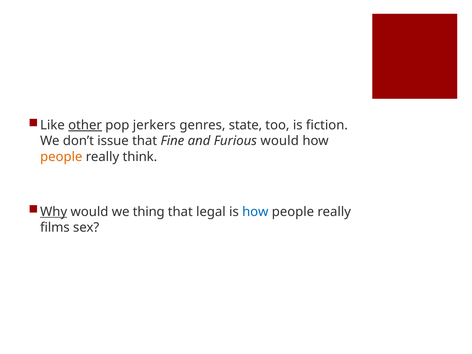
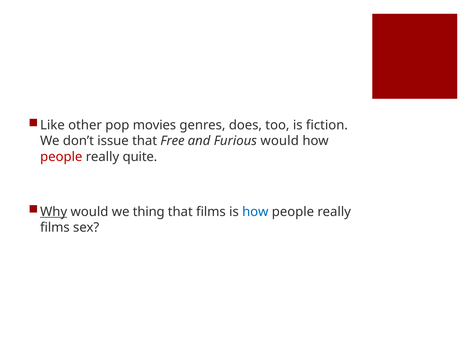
other underline: present -> none
jerkers: jerkers -> movies
state: state -> does
Fine: Fine -> Free
people at (61, 157) colour: orange -> red
think: think -> quite
that legal: legal -> films
